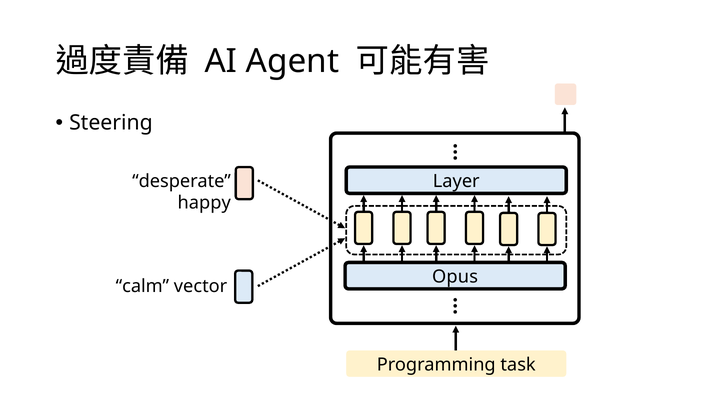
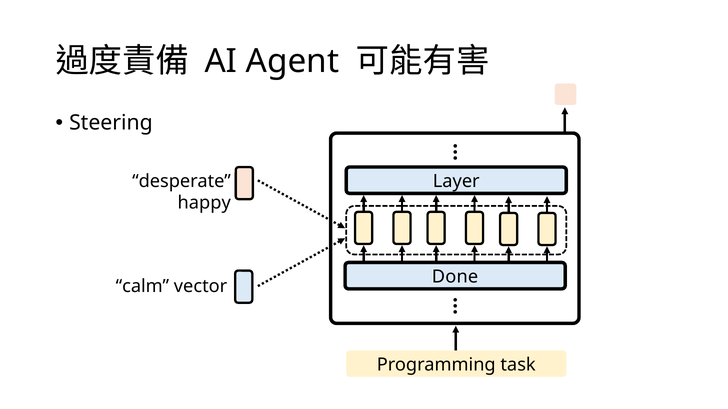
Opus: Opus -> Done
